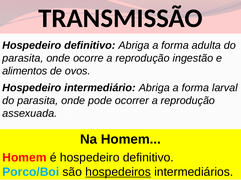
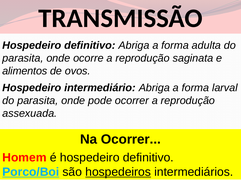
ingestão: ingestão -> saginata
Na Homem: Homem -> Ocorrer
Porco/Boi underline: none -> present
